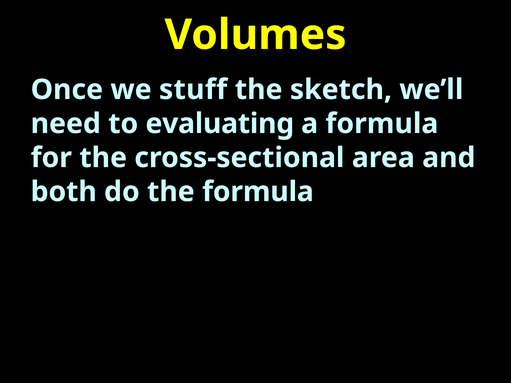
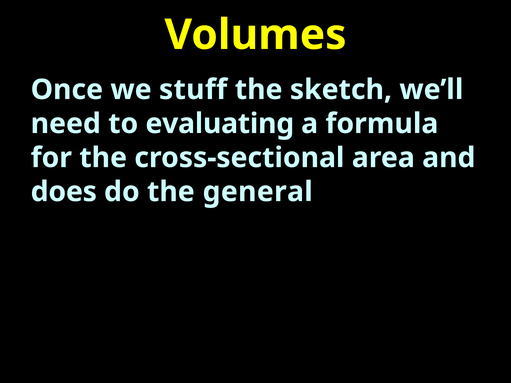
both: both -> does
the formula: formula -> general
